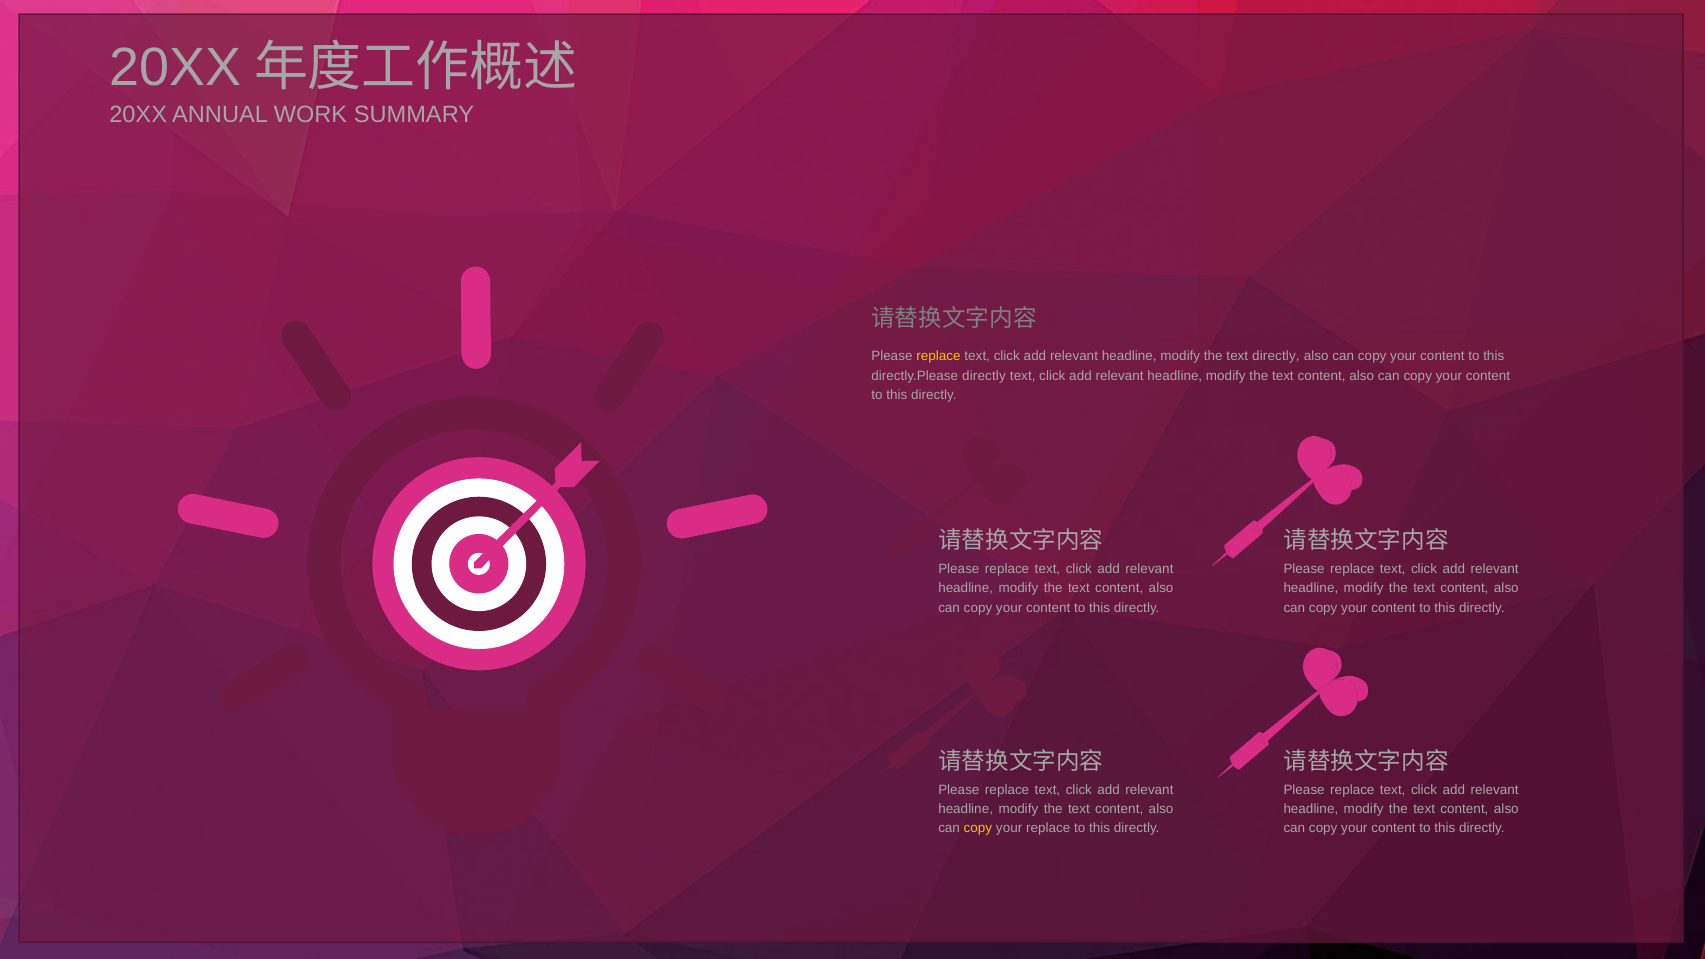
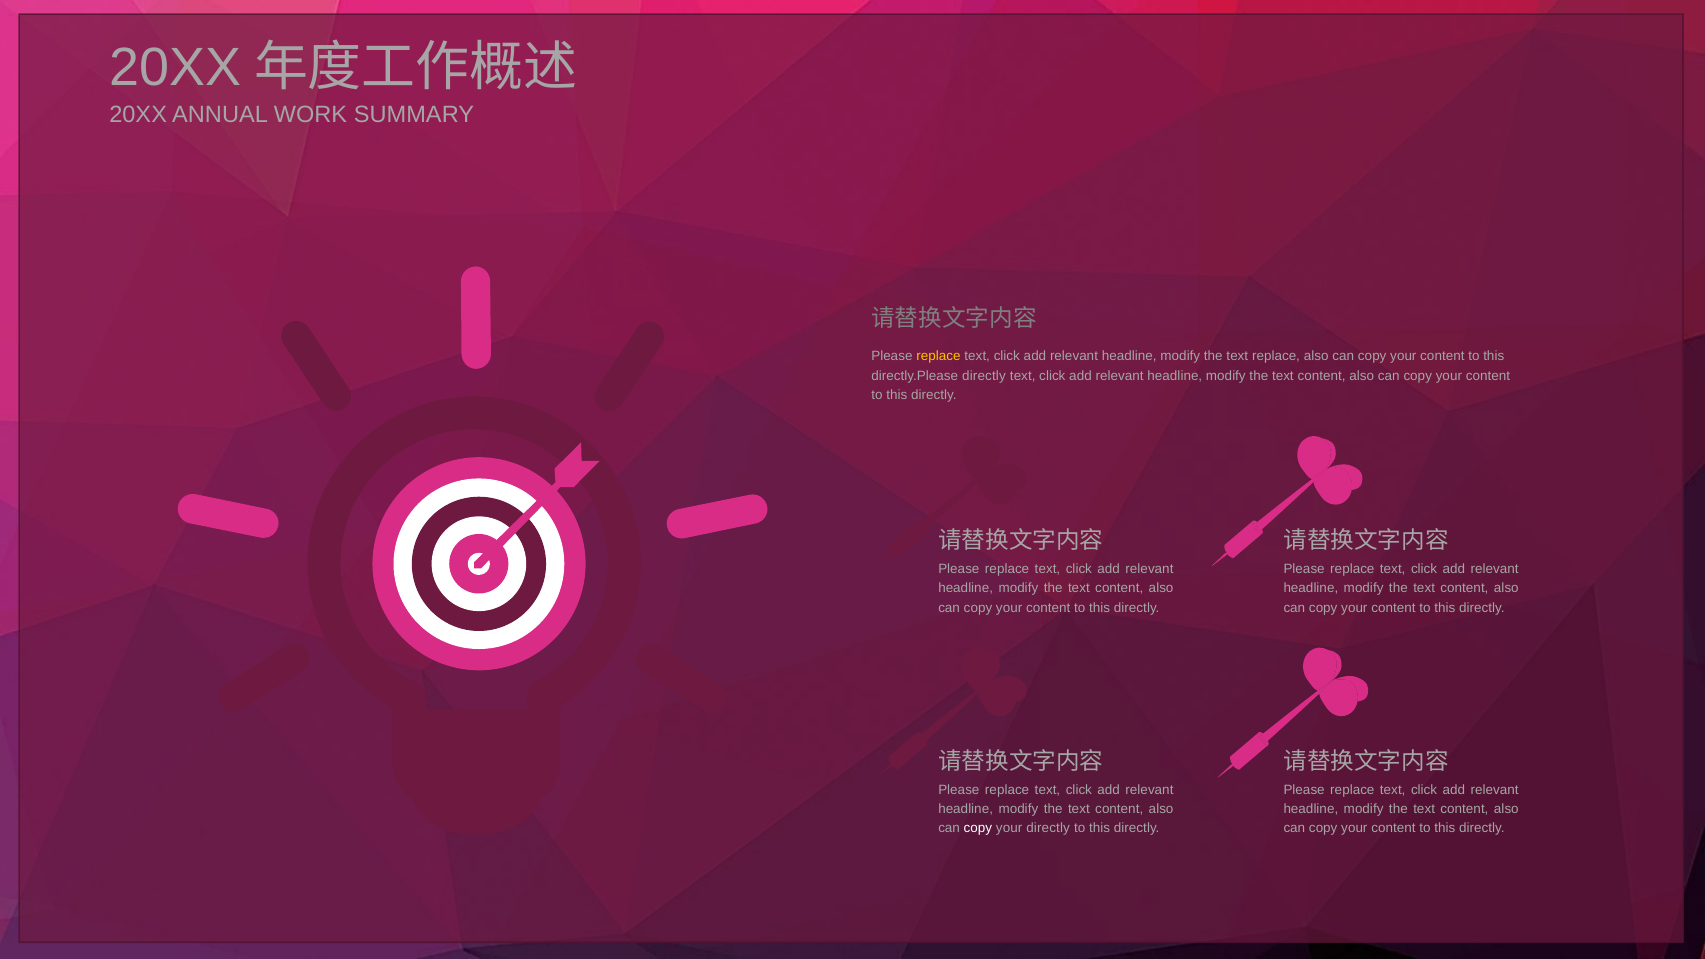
text directly: directly -> replace
copy at (978, 828) colour: yellow -> white
your replace: replace -> directly
